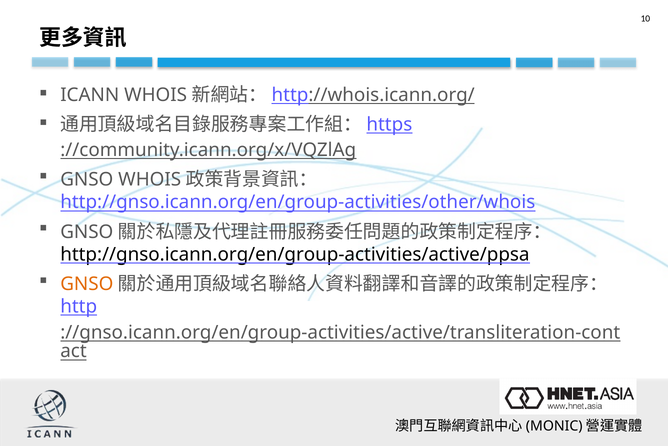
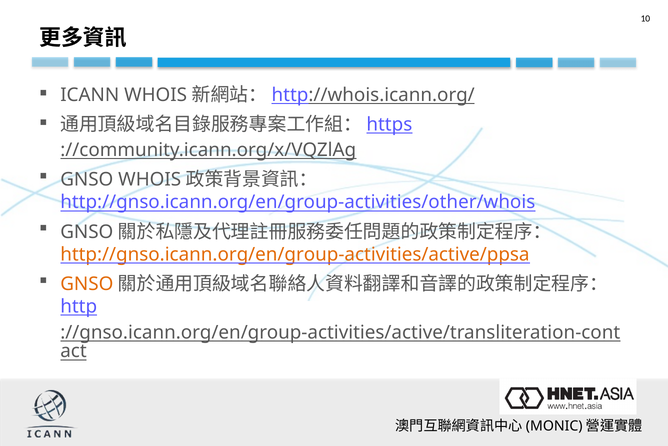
http://gnso.icann.org/en/group-activities/active/ppsa colour: black -> orange
